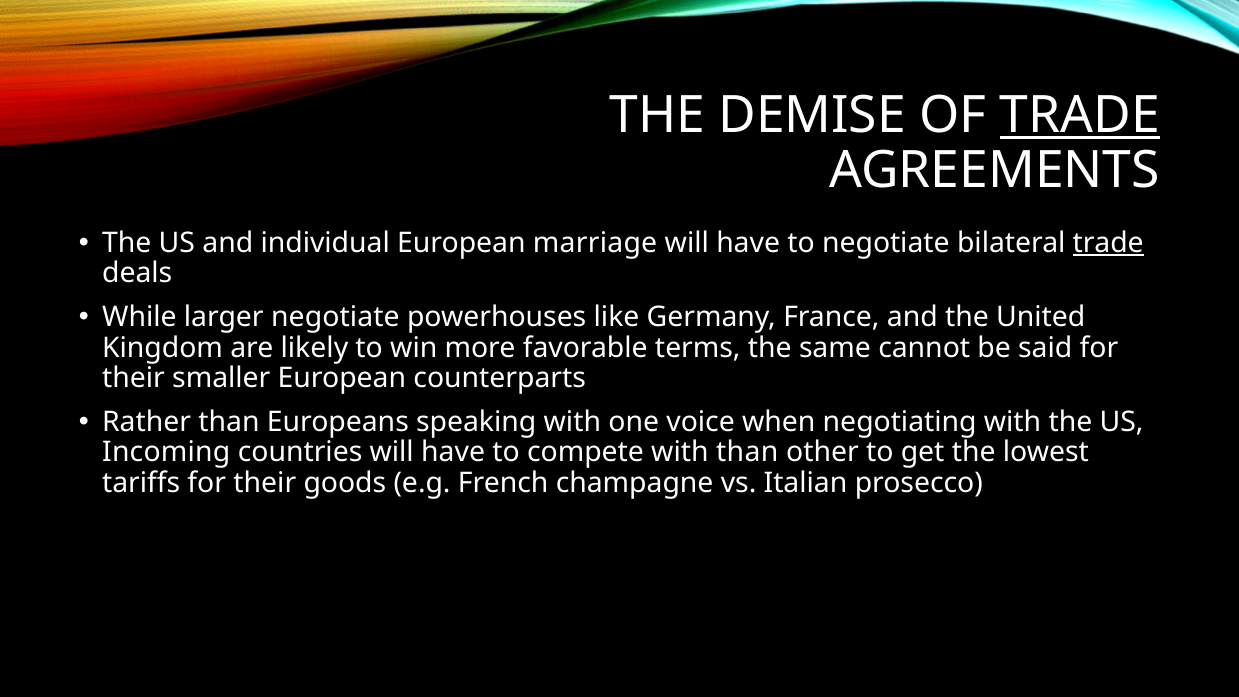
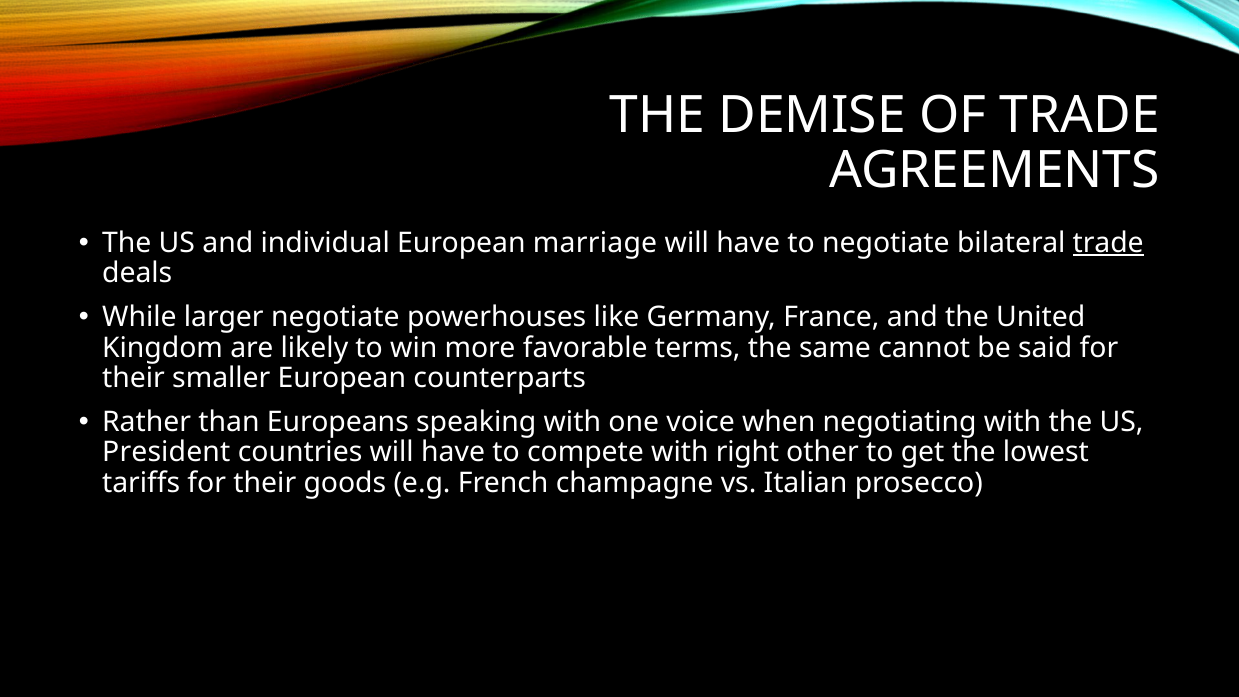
TRADE at (1080, 115) underline: present -> none
Incoming: Incoming -> President
with than: than -> right
